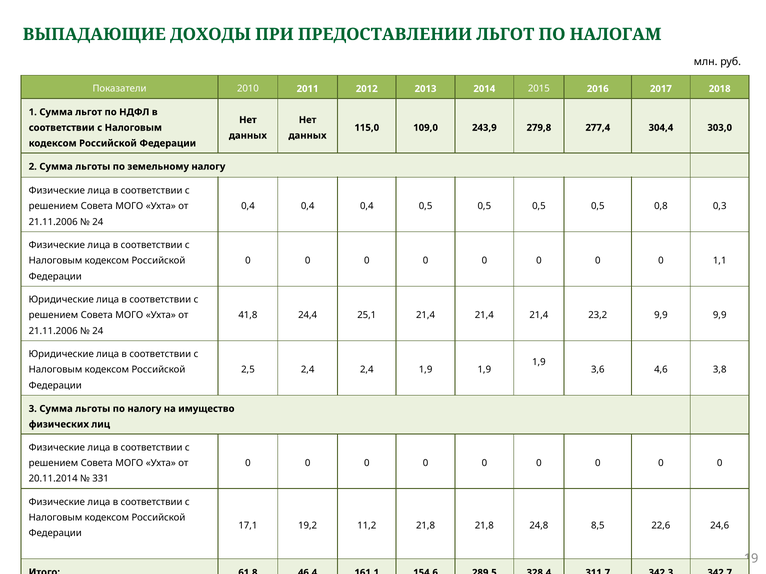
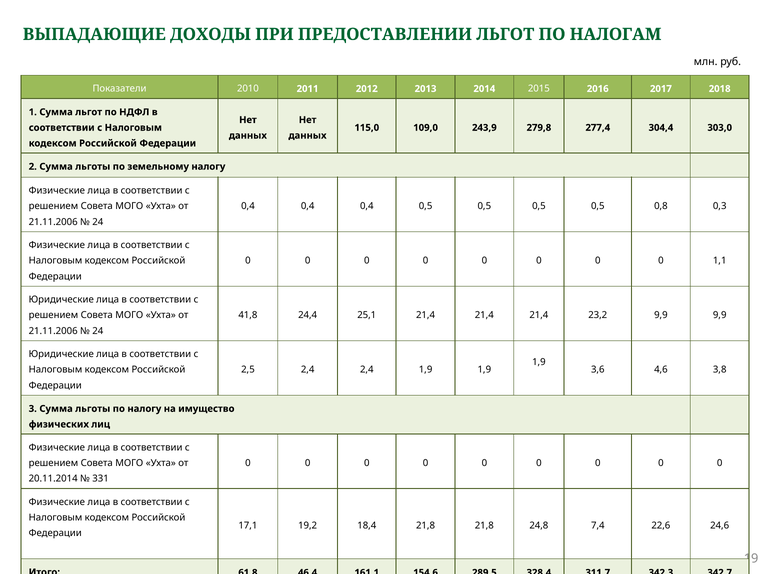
11,2: 11,2 -> 18,4
8,5: 8,5 -> 7,4
